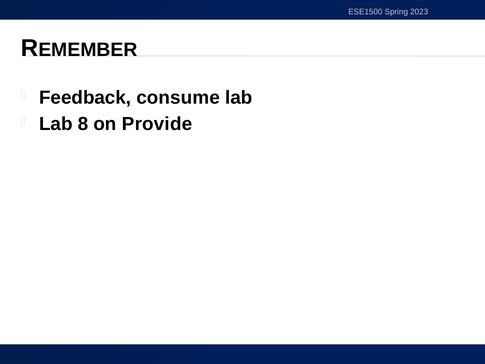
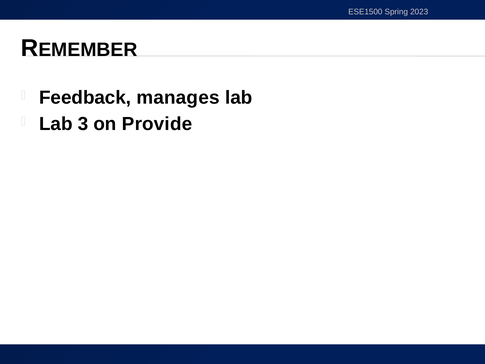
consume: consume -> manages
8: 8 -> 3
